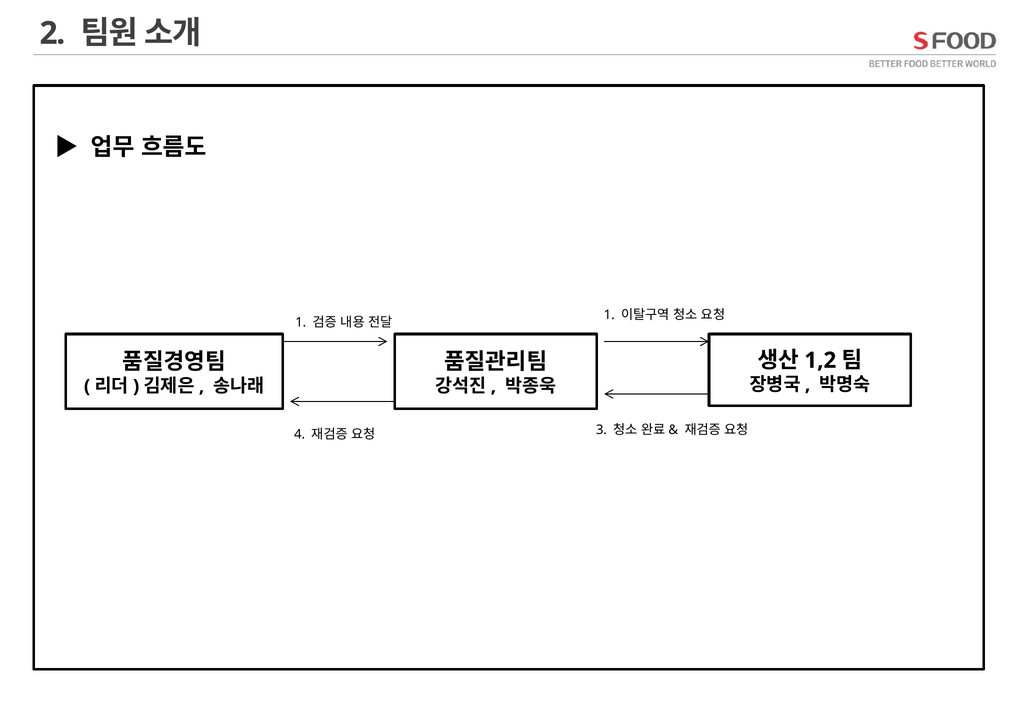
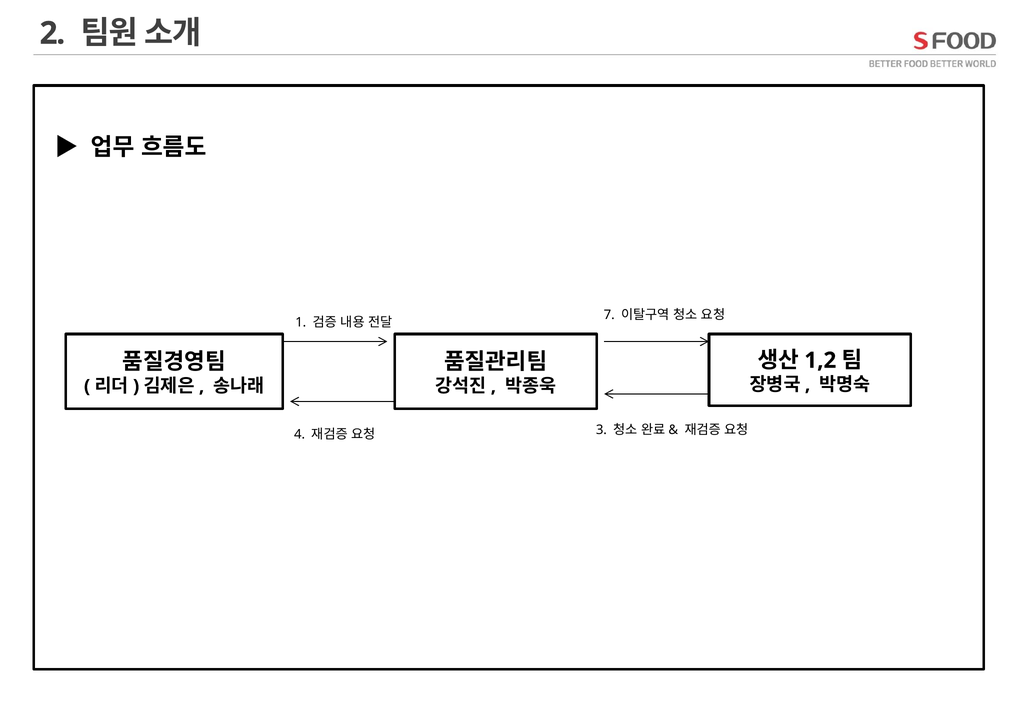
1 at (609, 314): 1 -> 7
